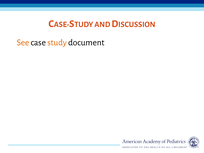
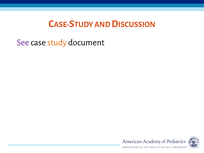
See colour: orange -> purple
